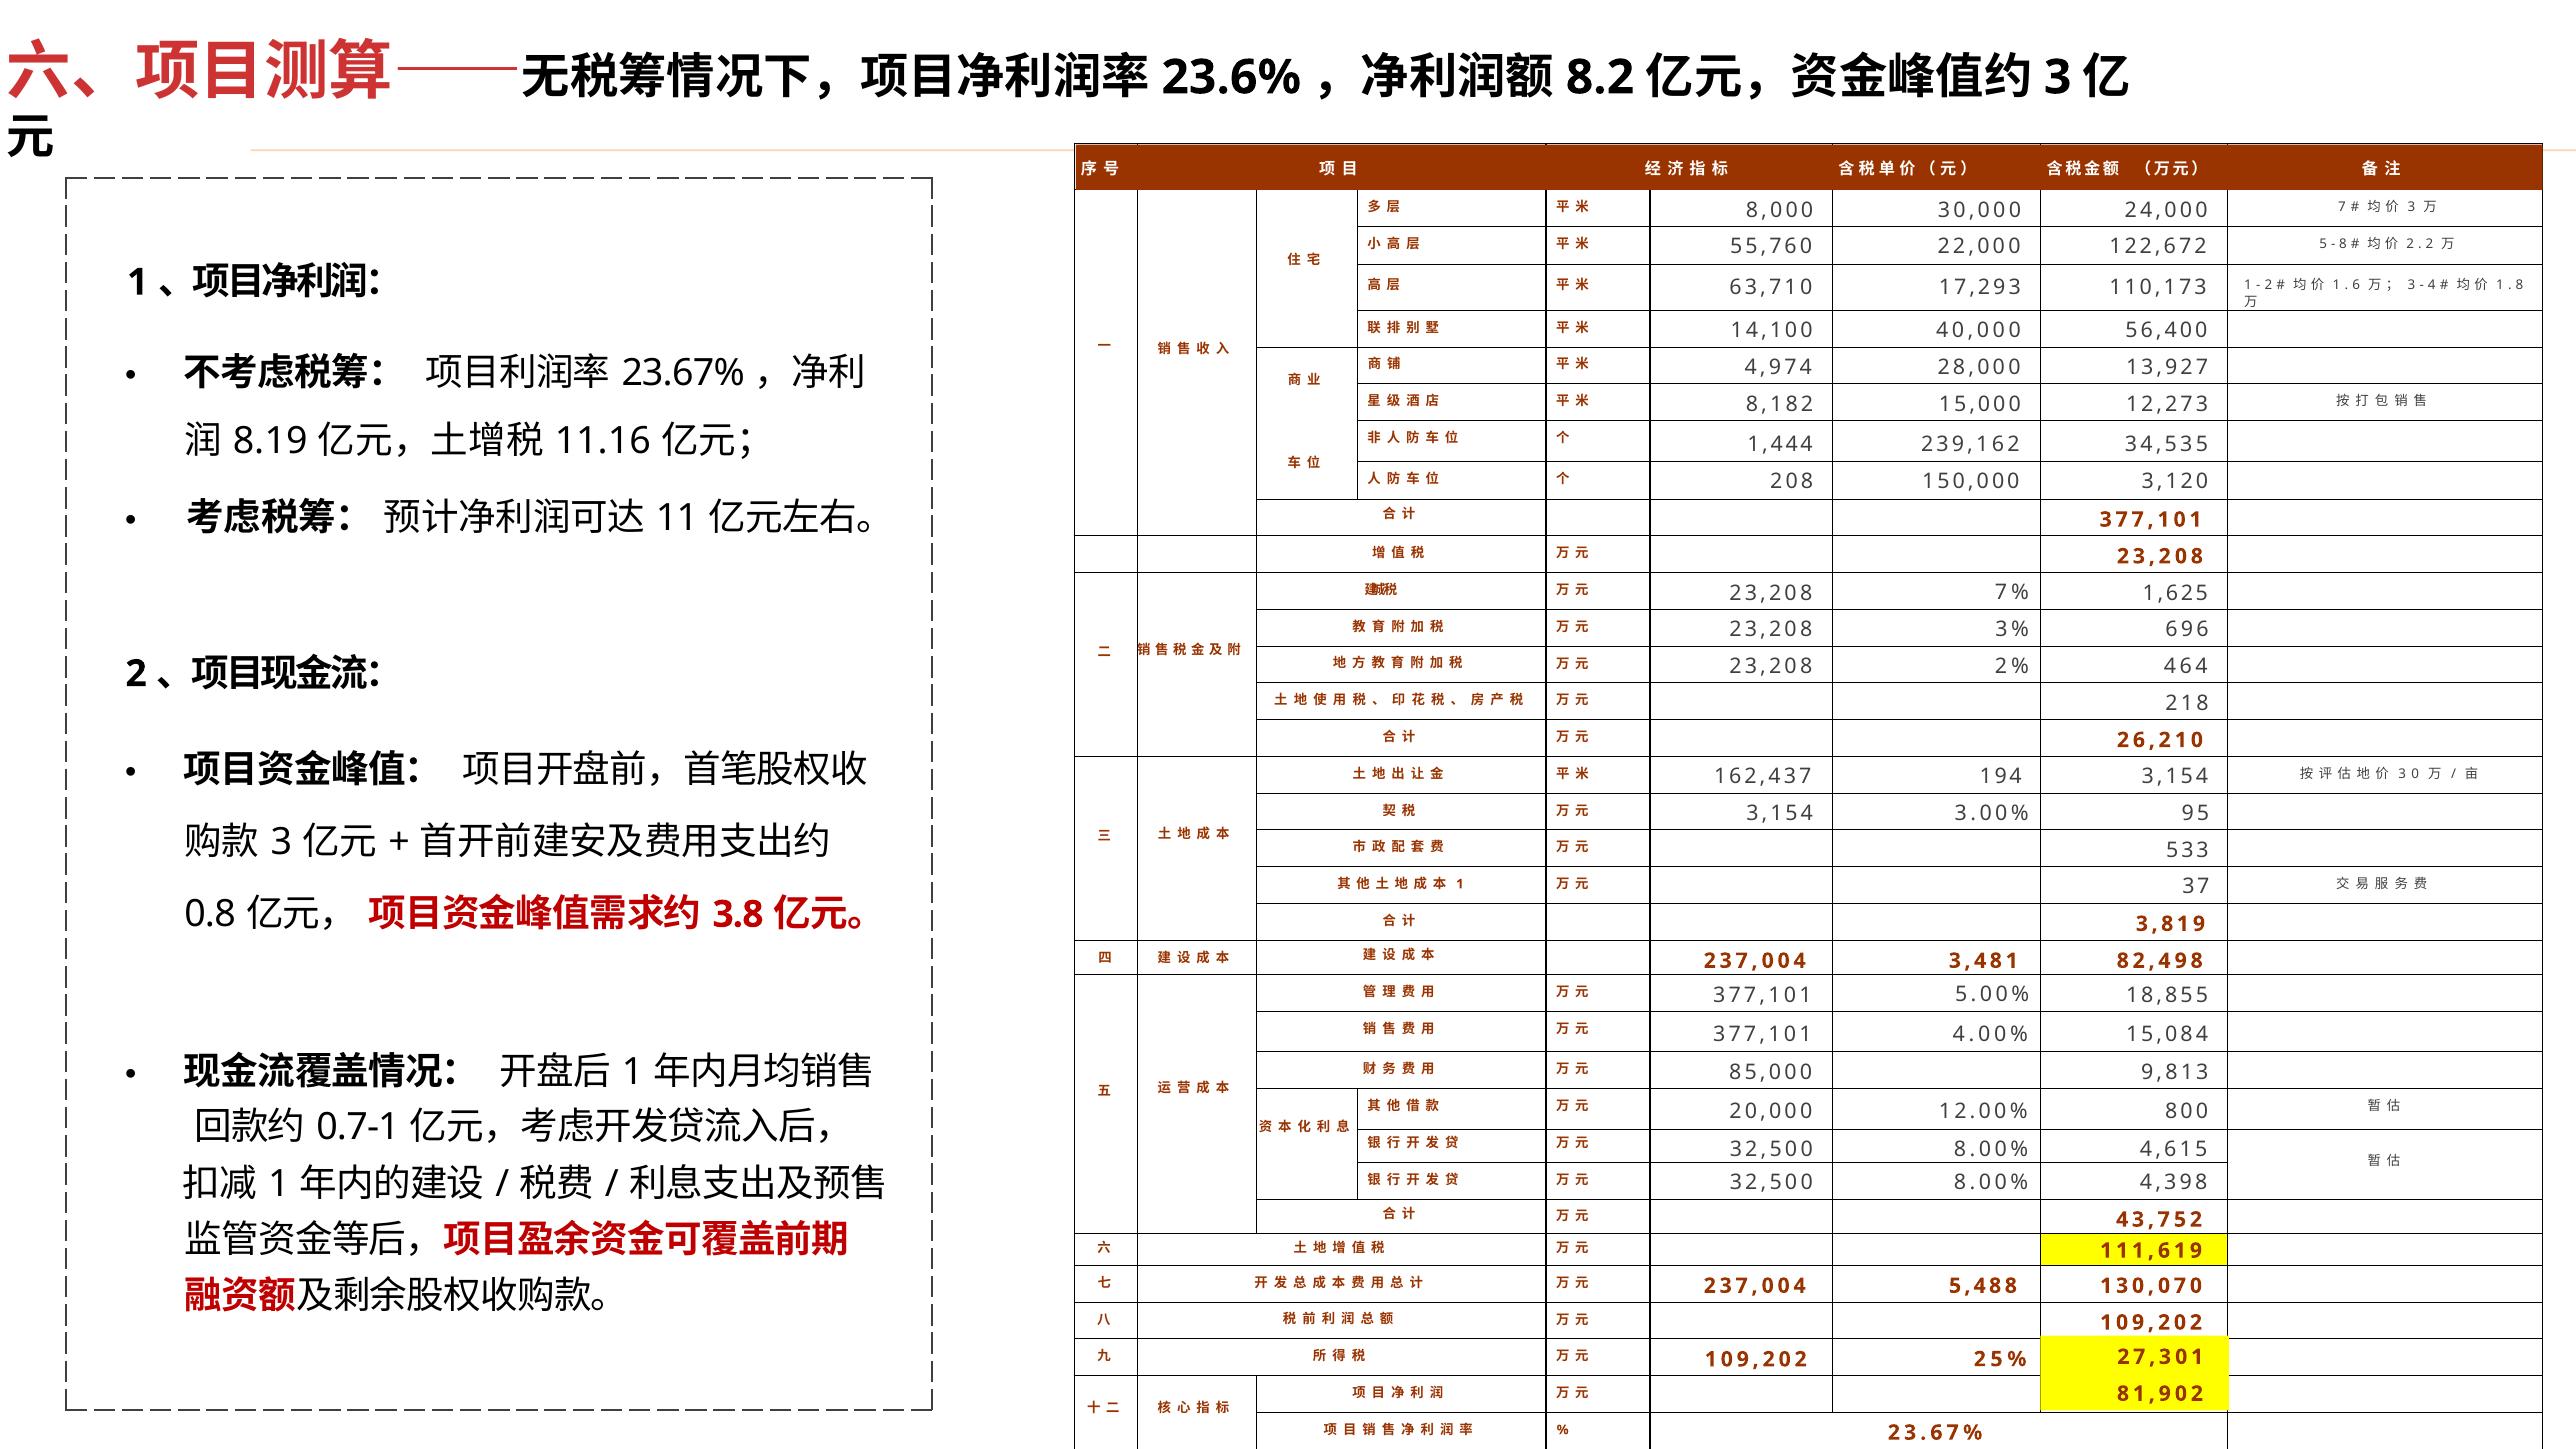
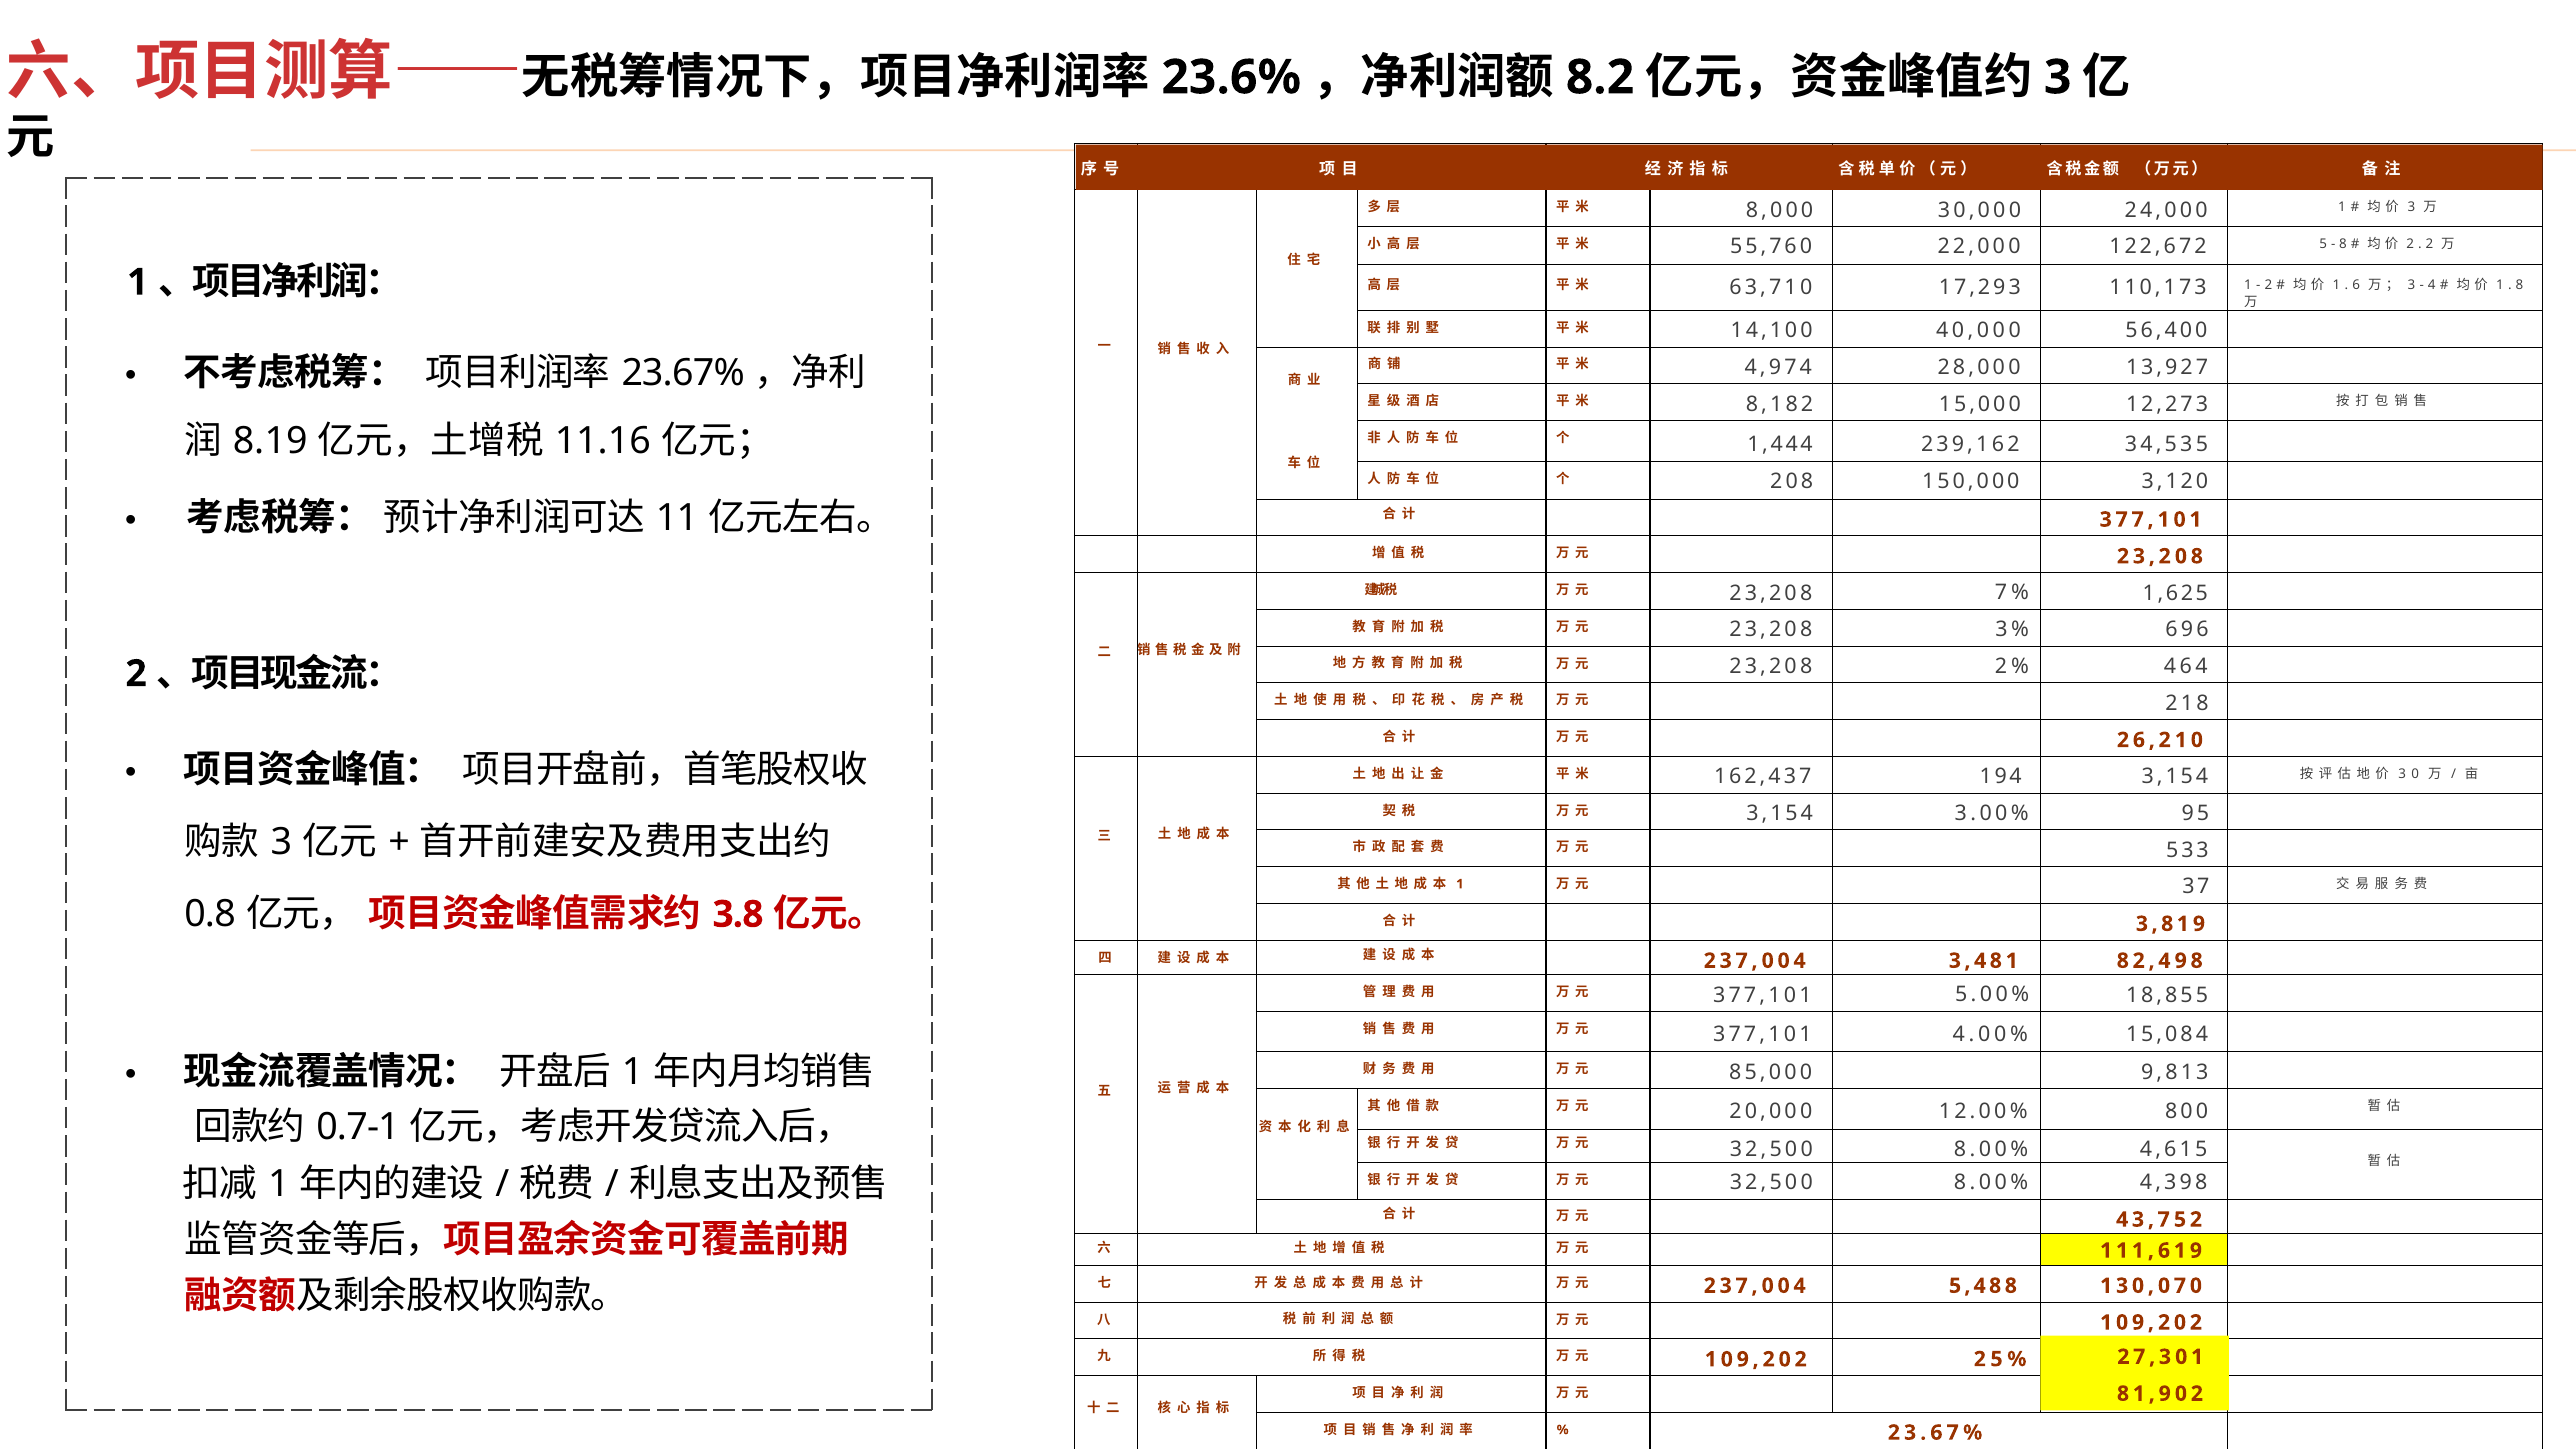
24,000 7: 7 -> 1
